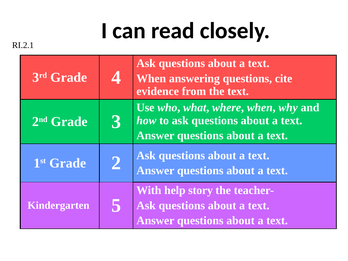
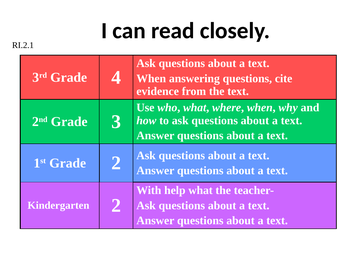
help story: story -> what
Kindergarten 5: 5 -> 2
